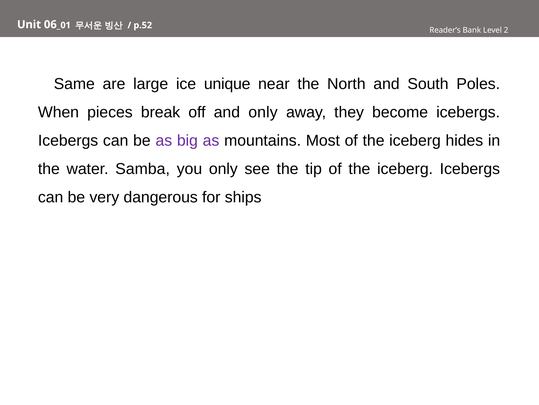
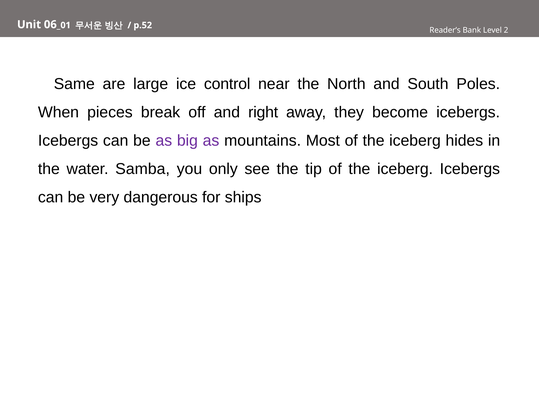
unique: unique -> control
and only: only -> right
